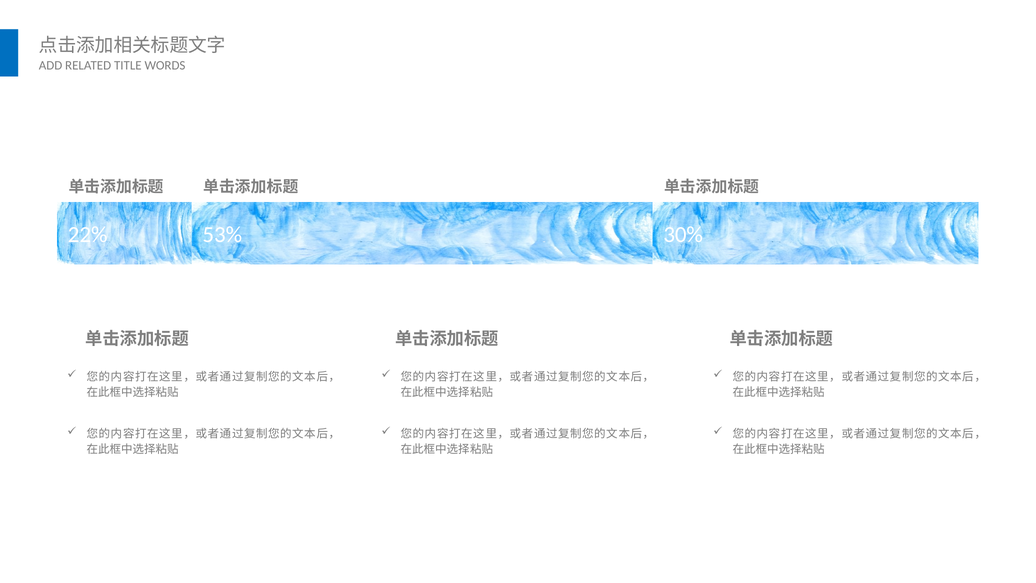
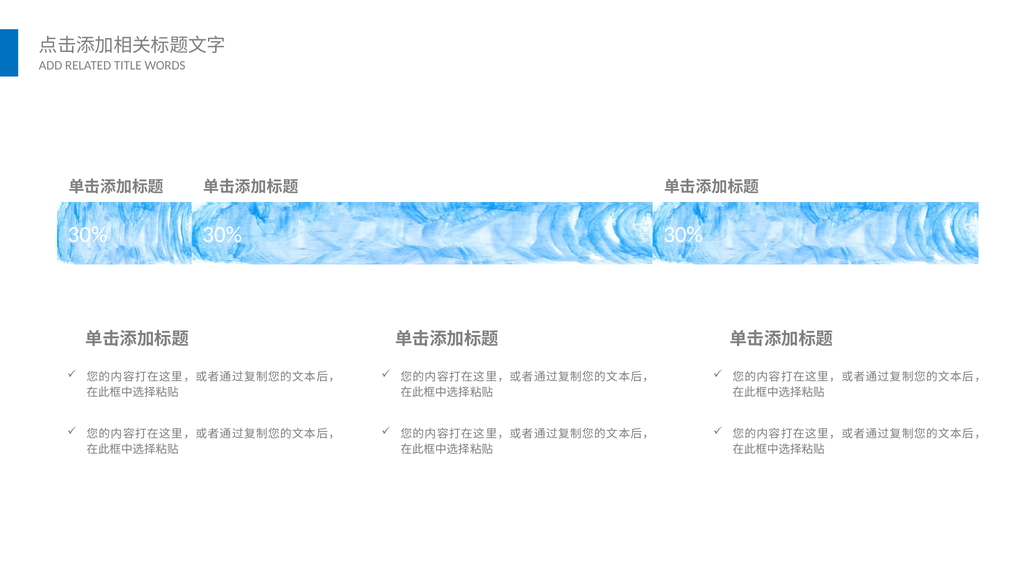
22% at (88, 235): 22% -> 30%
53% at (222, 235): 53% -> 30%
